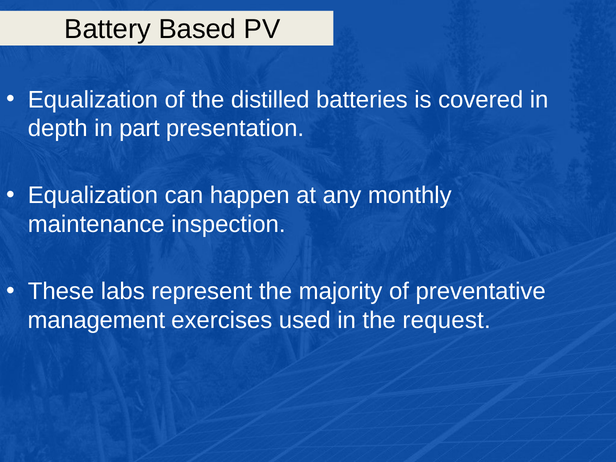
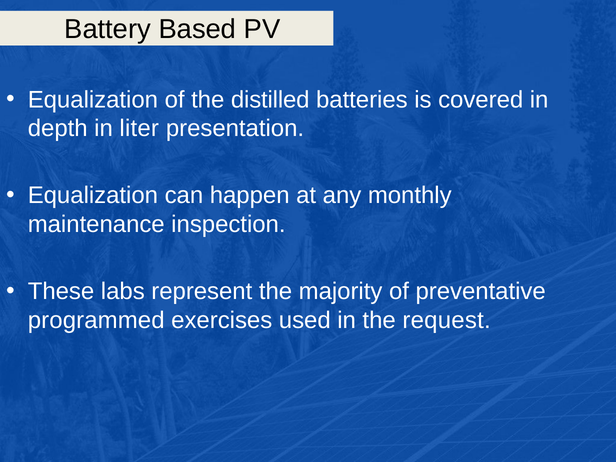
part: part -> liter
management: management -> programmed
